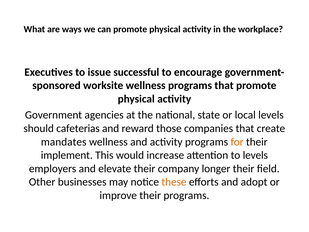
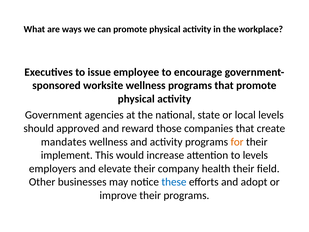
successful: successful -> employee
cafeterias: cafeterias -> approved
longer: longer -> health
these colour: orange -> blue
